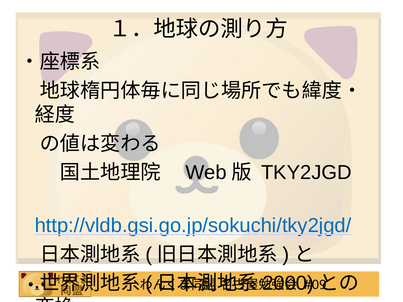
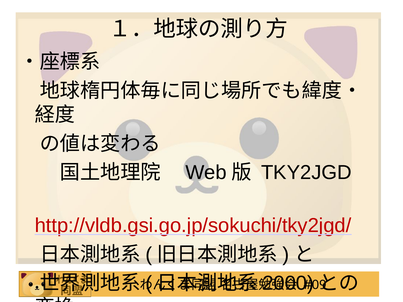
http://vldb.gsi.go.jp/sokuchi/tky2jgd/ colour: blue -> red
